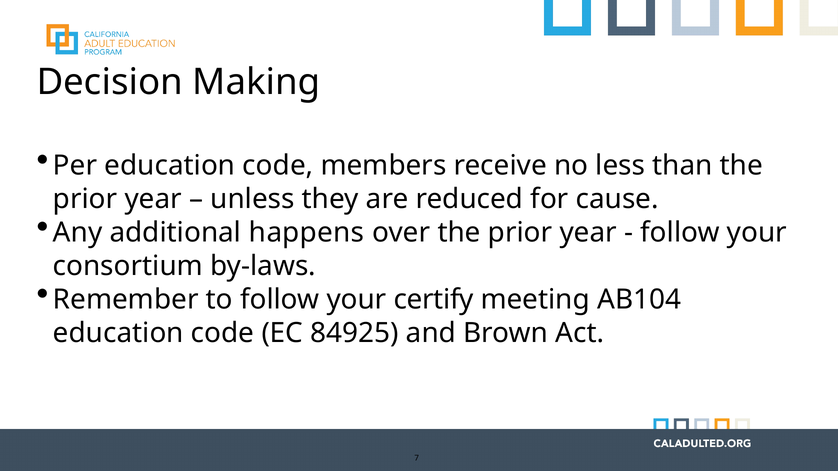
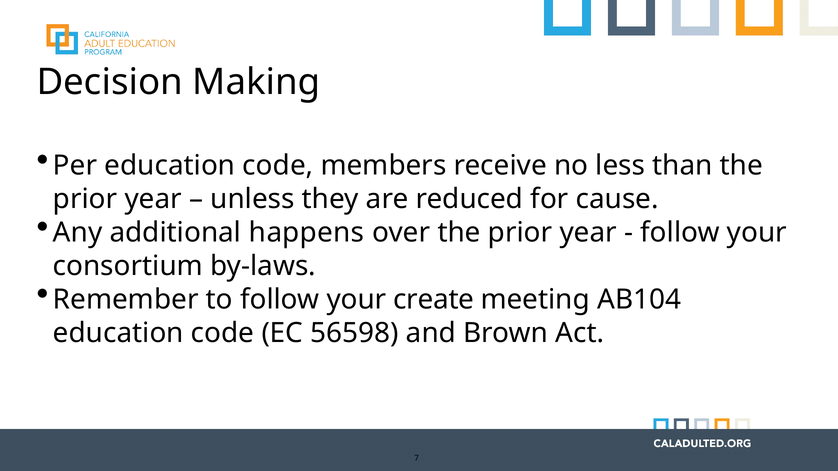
certify: certify -> create
84925: 84925 -> 56598
